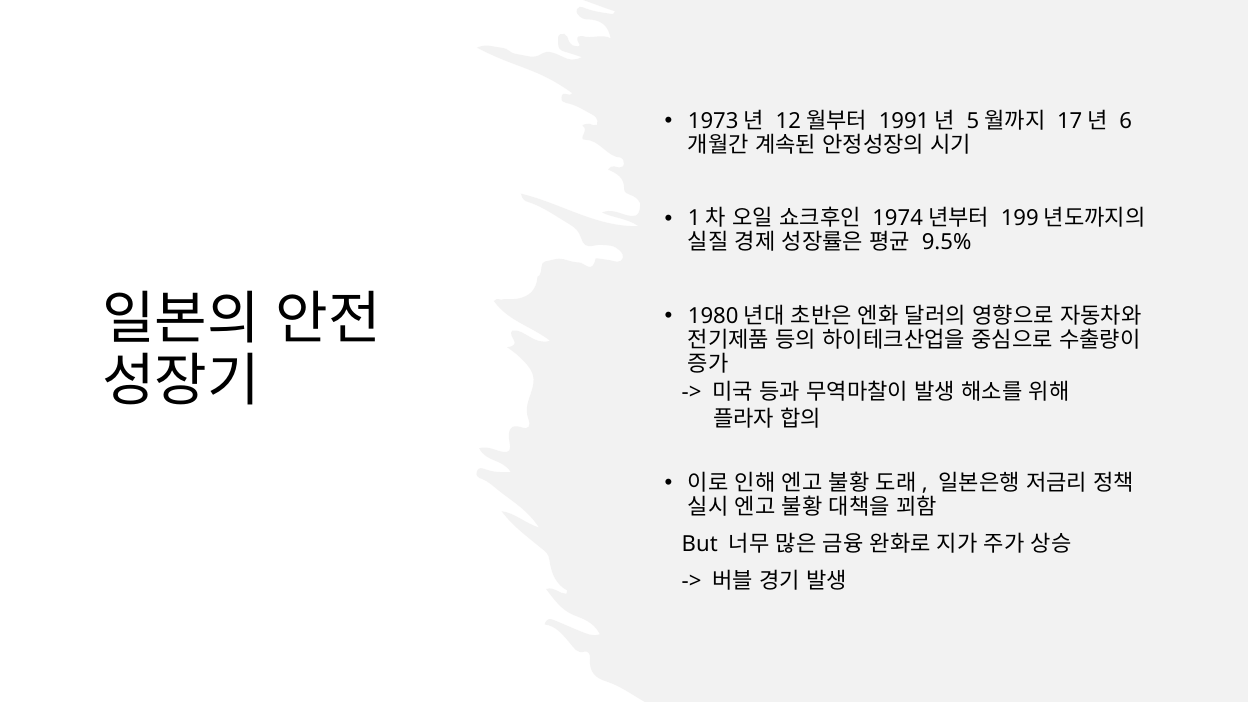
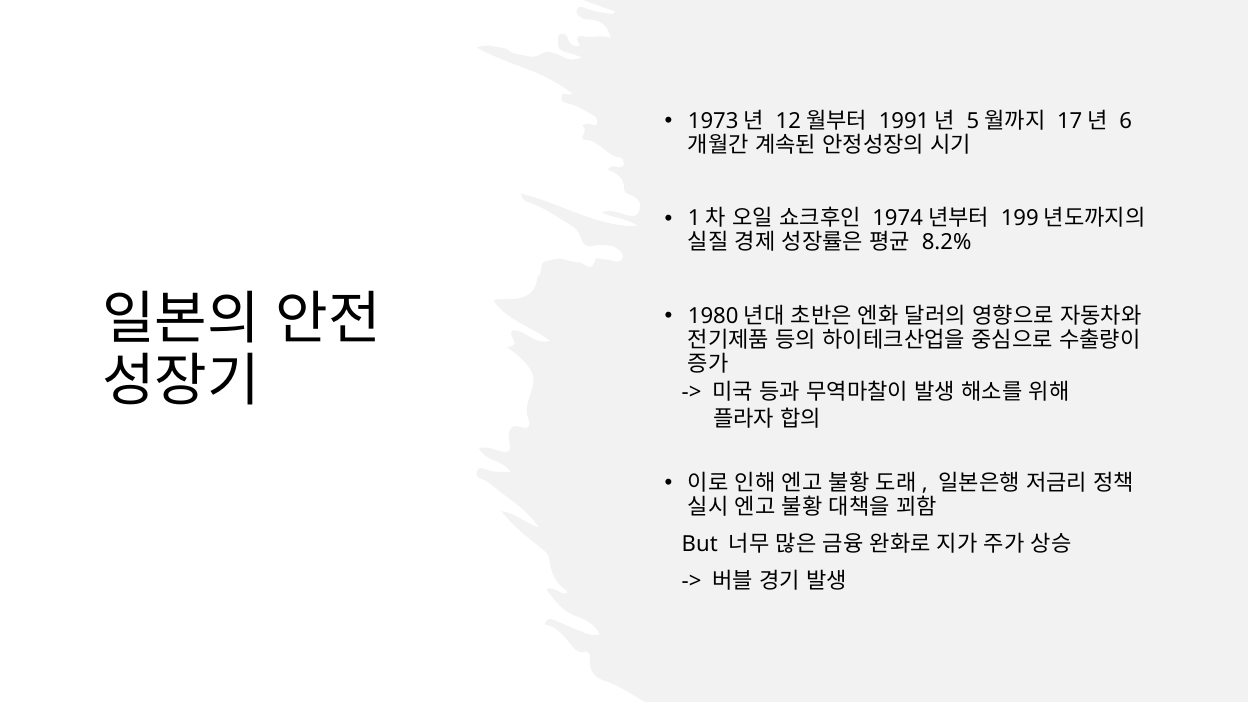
9.5%: 9.5% -> 8.2%
